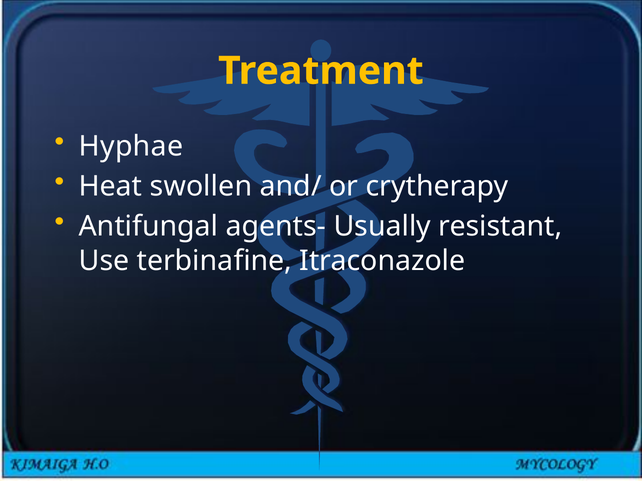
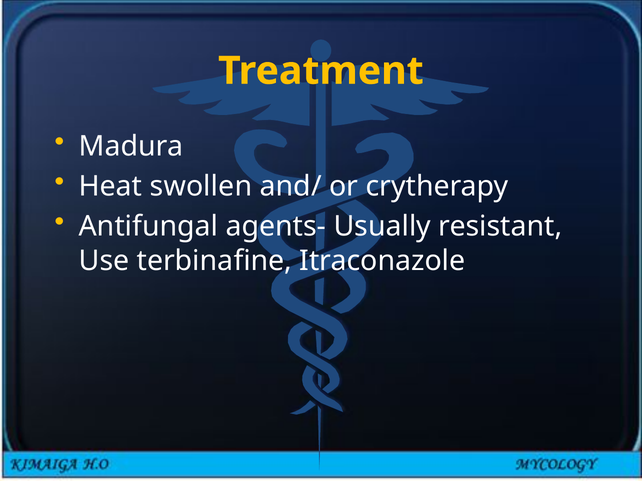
Hyphae: Hyphae -> Madura
